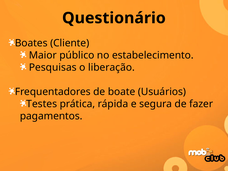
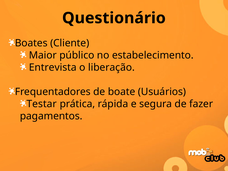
Pesquisas: Pesquisas -> Entrevista
Testes: Testes -> Testar
